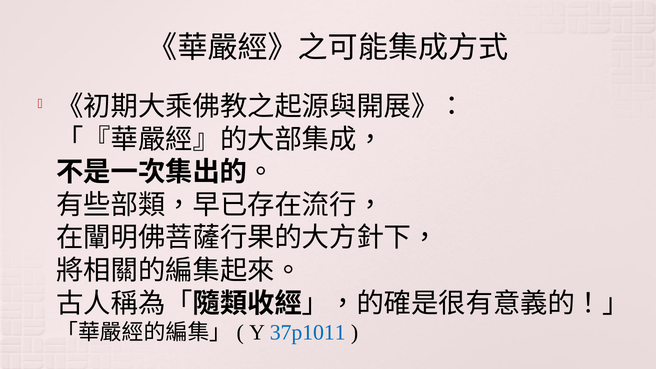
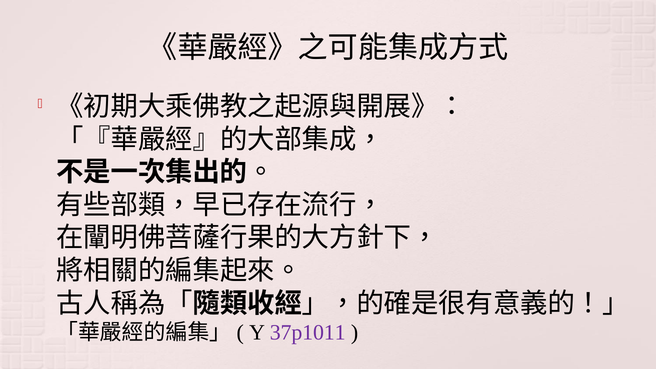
37p1011 colour: blue -> purple
